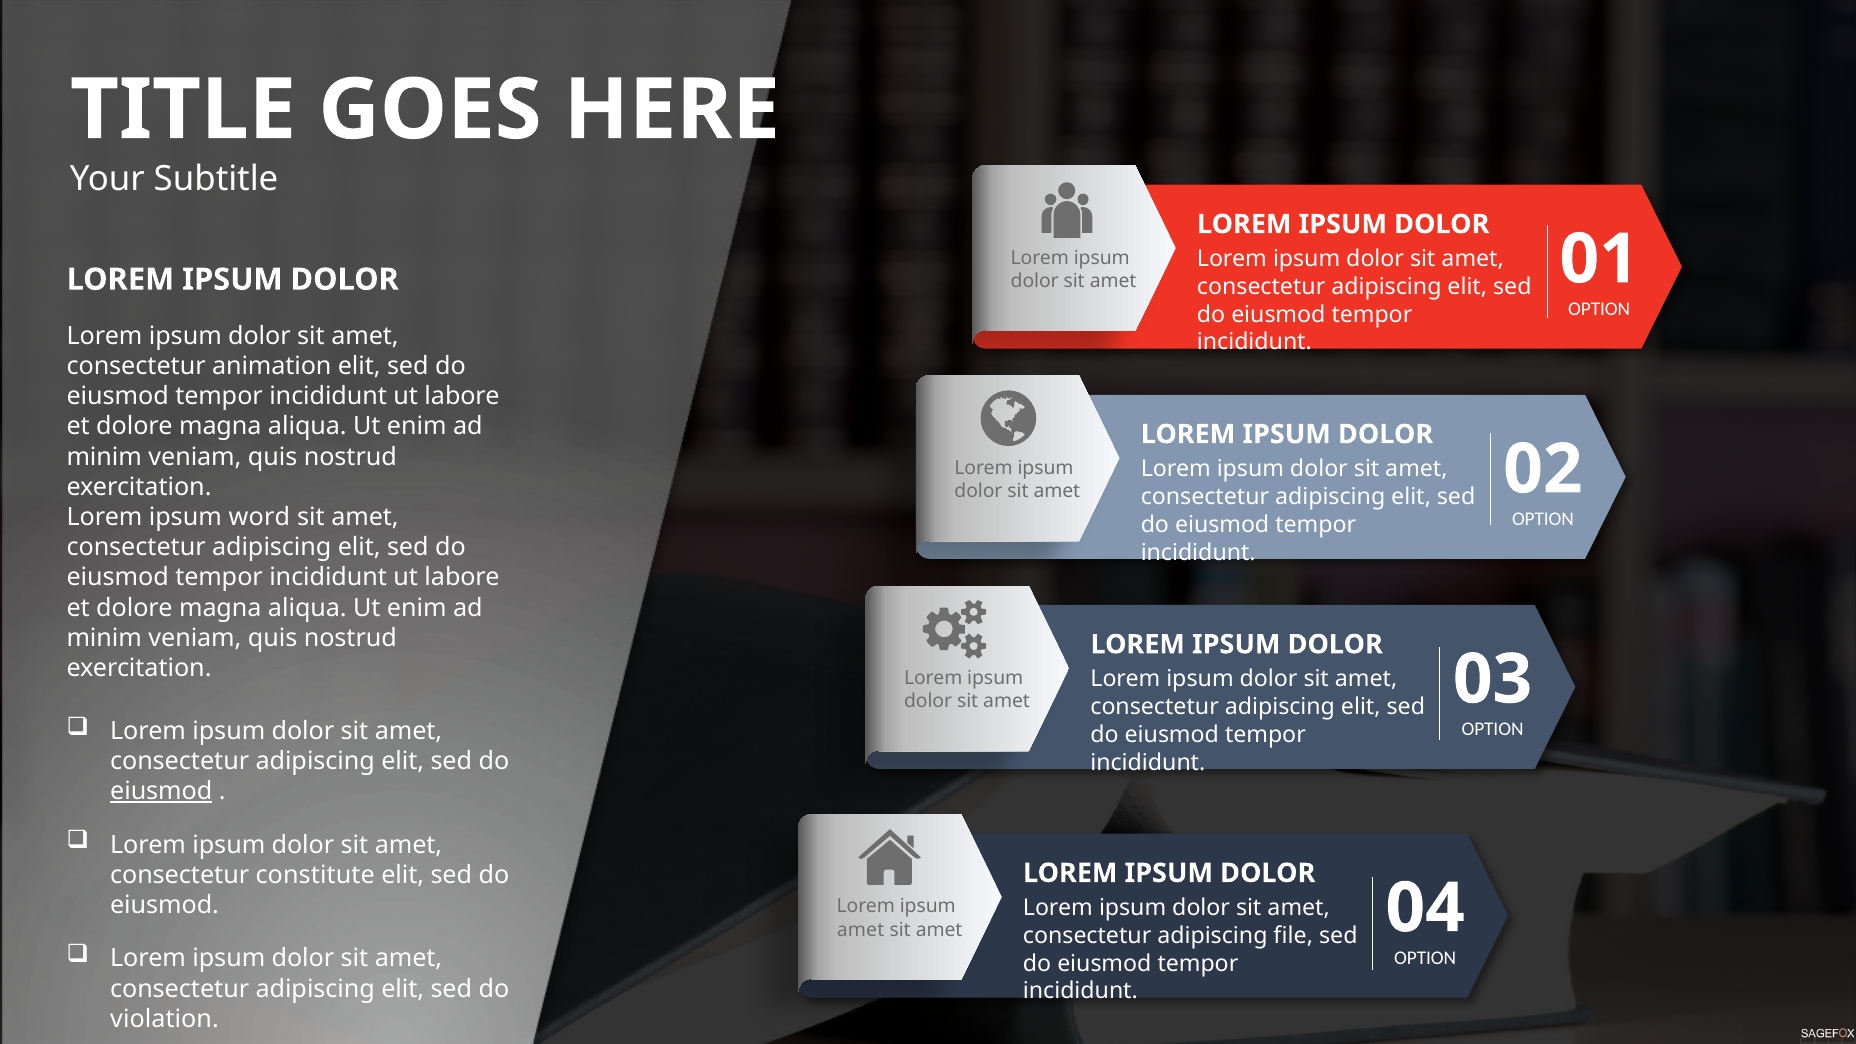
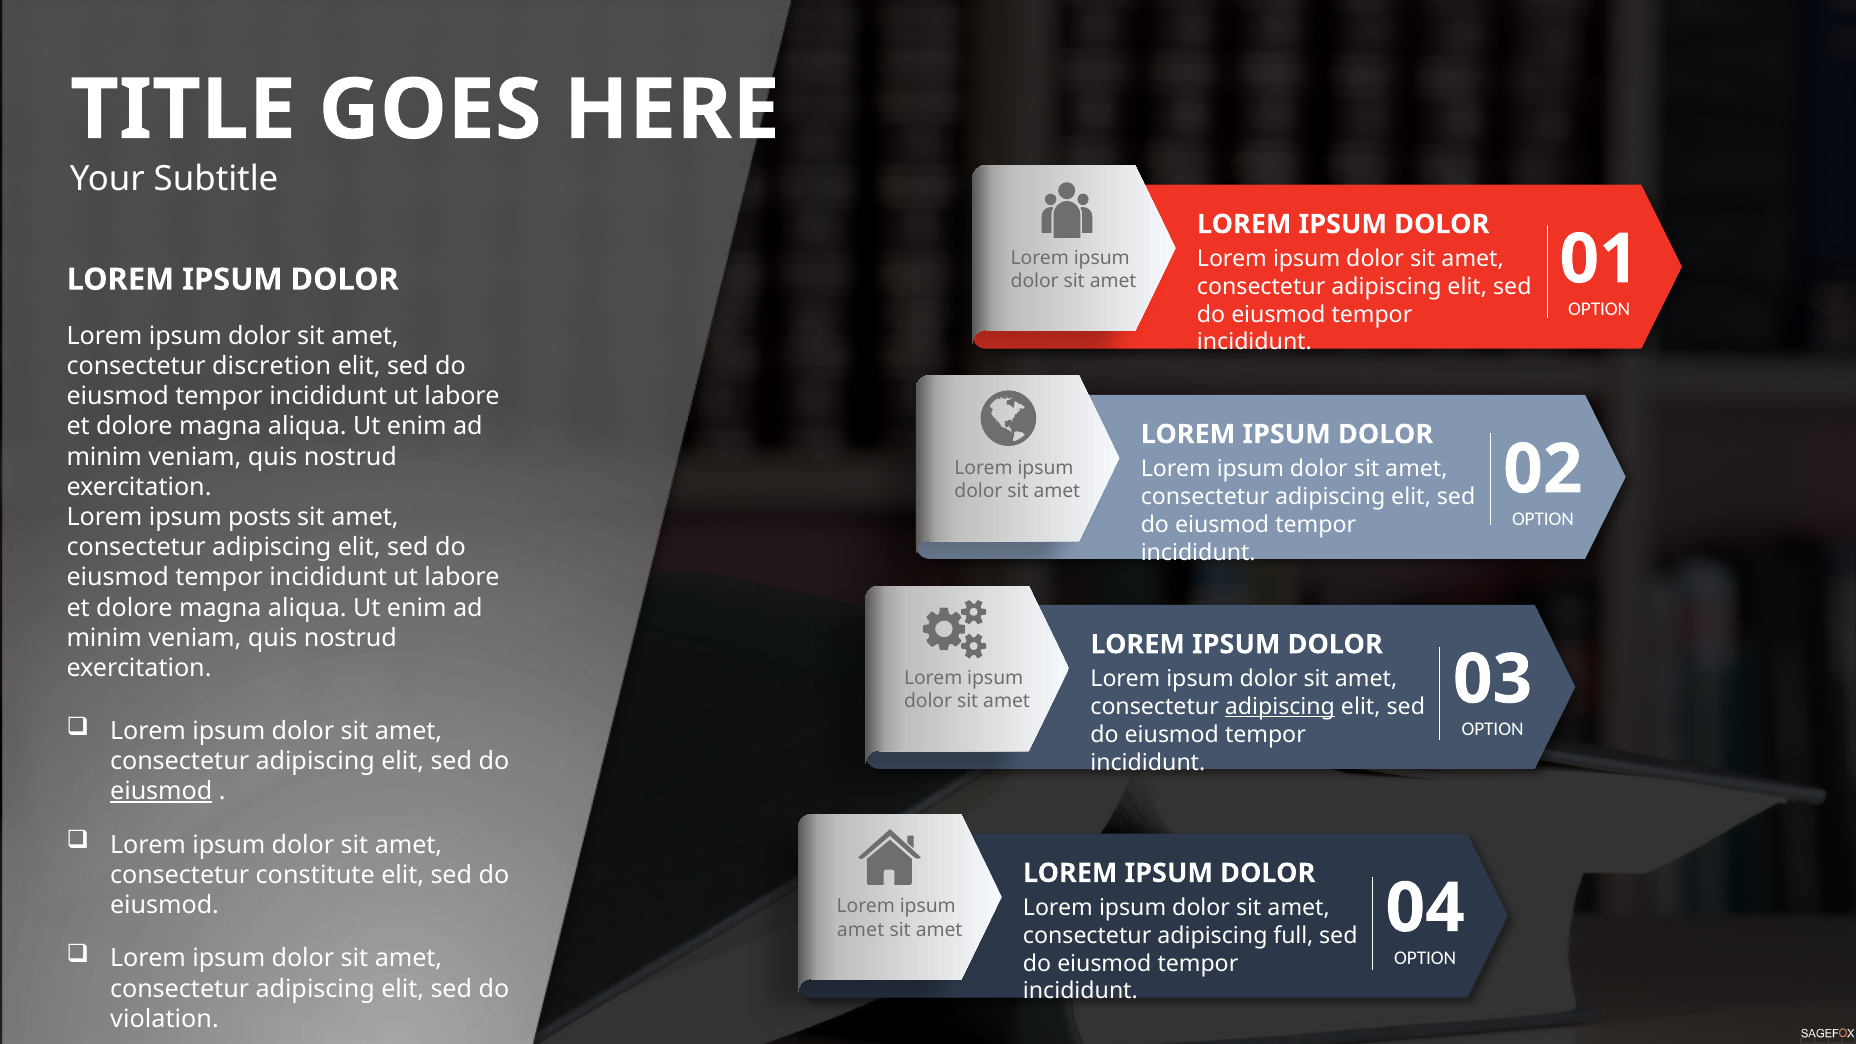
animation: animation -> discretion
word: word -> posts
adipiscing at (1280, 707) underline: none -> present
file: file -> full
